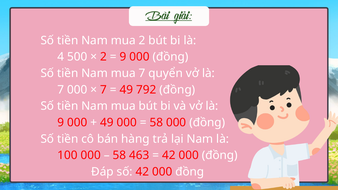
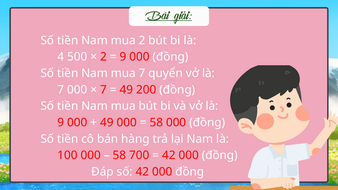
792: 792 -> 200
463: 463 -> 700
